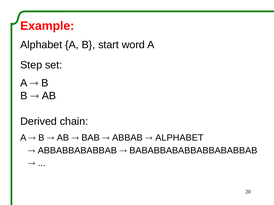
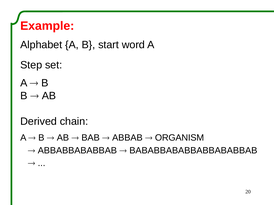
ALPHABET at (179, 138): ALPHABET -> ORGANISM
